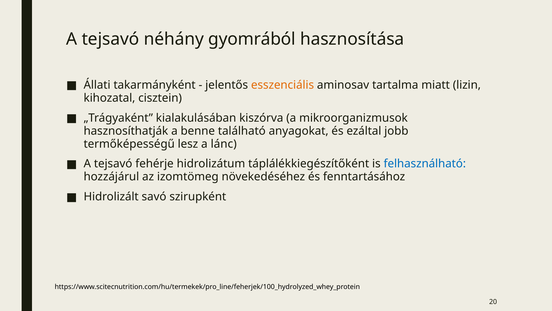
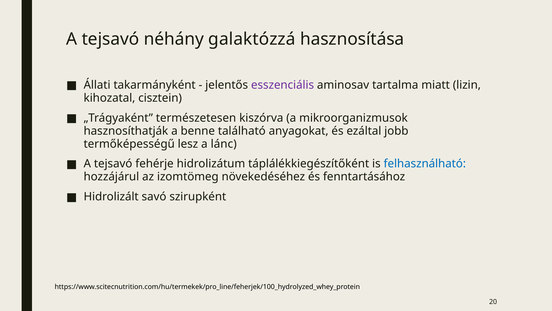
gyomrából: gyomrából -> galaktózzá
esszenciális colour: orange -> purple
kialakulásában: kialakulásában -> természetesen
